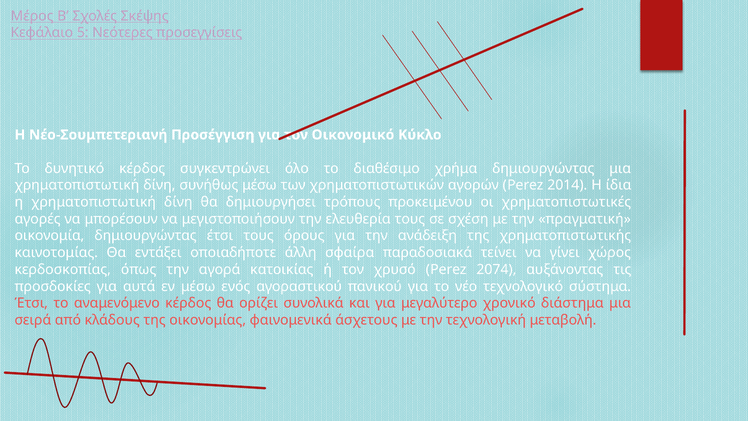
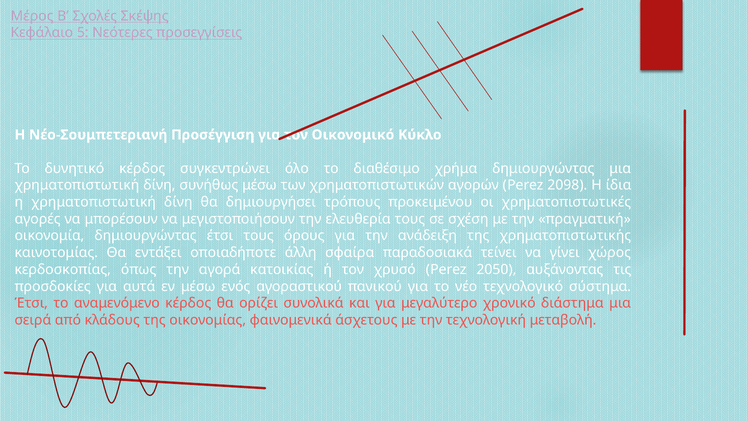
2014: 2014 -> 2098
2074: 2074 -> 2050
